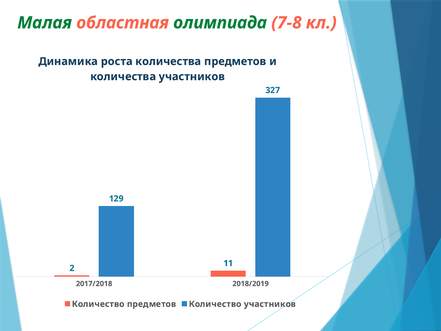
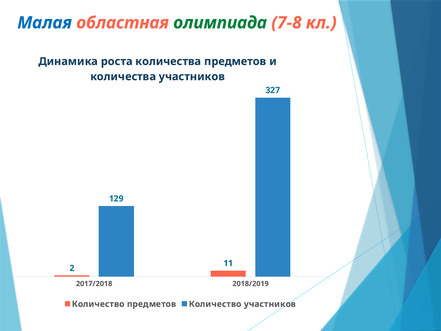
Малая colour: green -> blue
